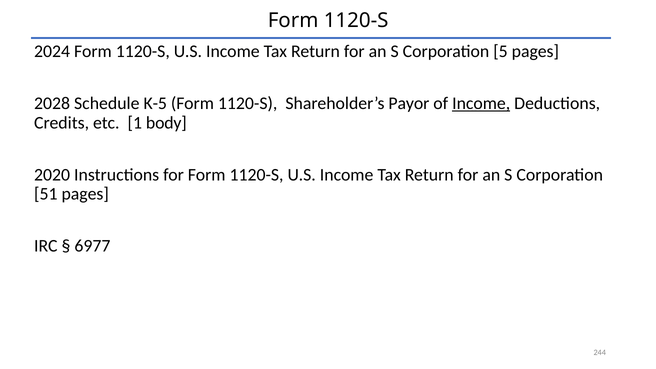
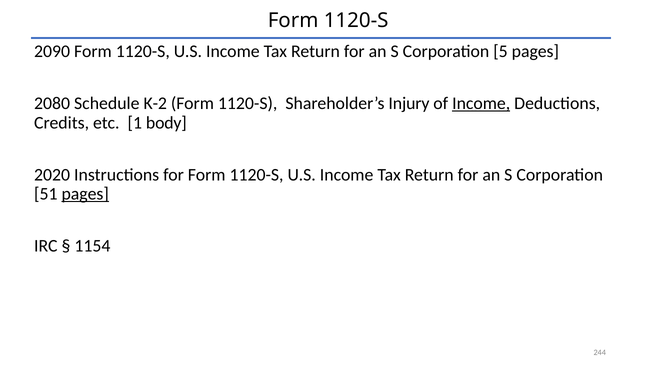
2024: 2024 -> 2090
2028: 2028 -> 2080
K-5: K-5 -> K-2
Payor: Payor -> Injury
pages at (85, 194) underline: none -> present
6977: 6977 -> 1154
